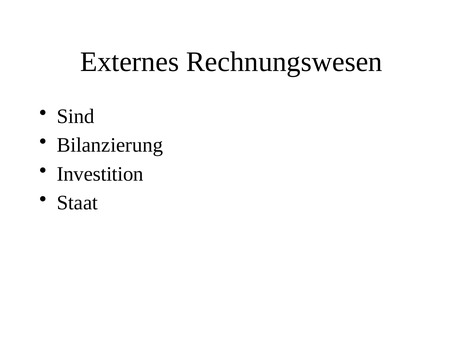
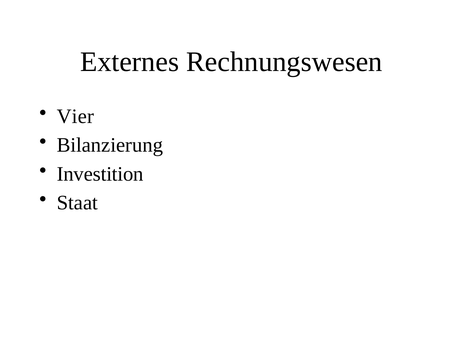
Sind: Sind -> Vier
